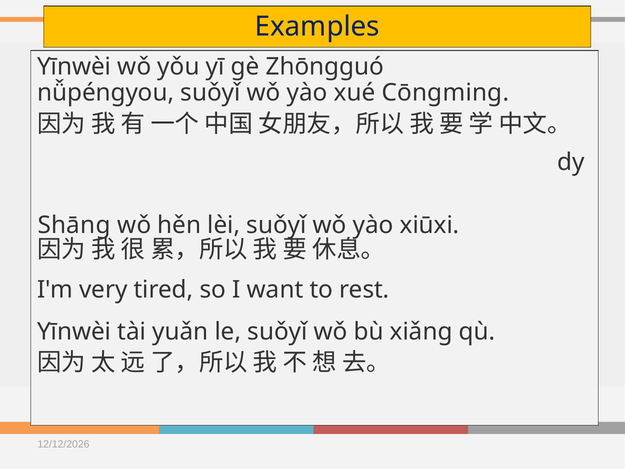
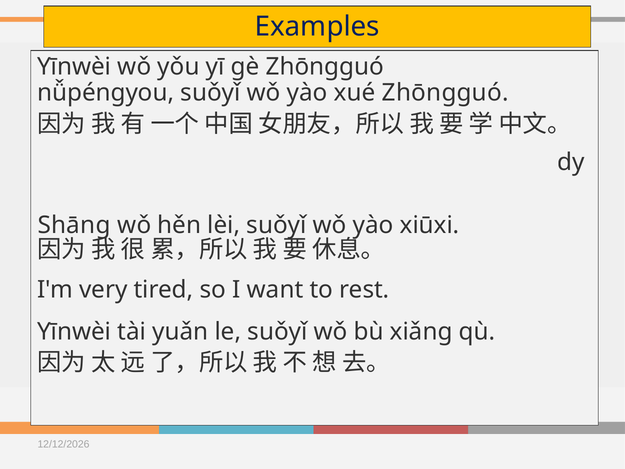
xué Cōngming: Cōngming -> Zhōngguó
